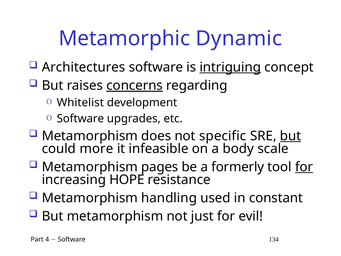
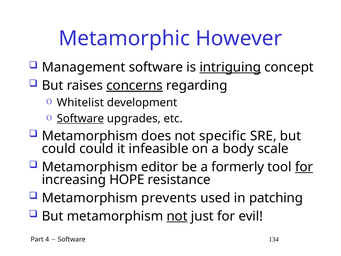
Dynamic: Dynamic -> However
Architectures: Architectures -> Management
Software at (80, 118) underline: none -> present
but at (291, 136) underline: present -> none
could more: more -> could
pages: pages -> editor
handling: handling -> prevents
constant: constant -> patching
not at (177, 216) underline: none -> present
